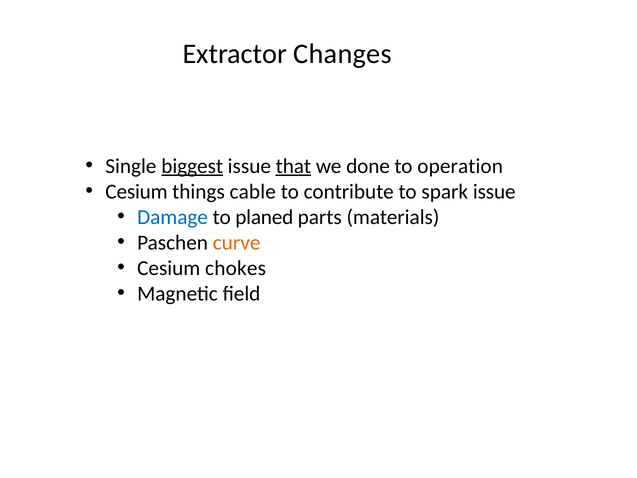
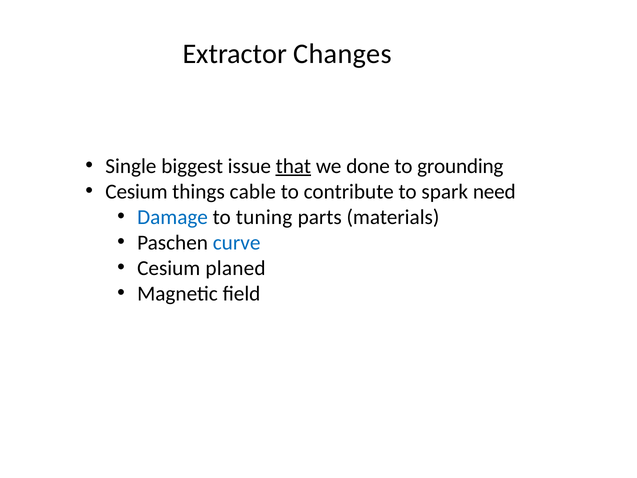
biggest underline: present -> none
operation: operation -> grounding
spark issue: issue -> need
planed: planed -> tuning
curve colour: orange -> blue
chokes: chokes -> planed
